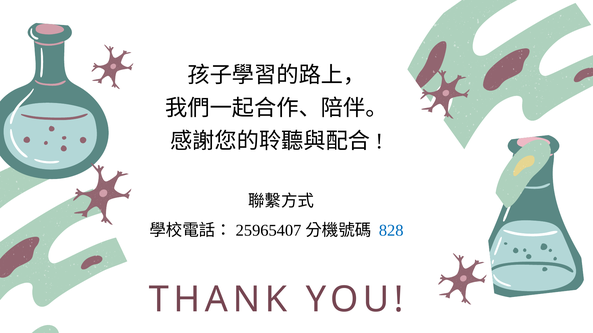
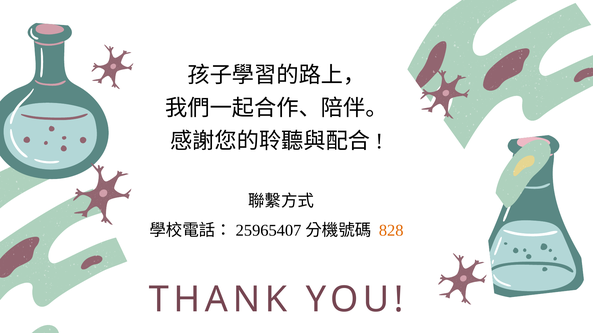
828 colour: blue -> orange
